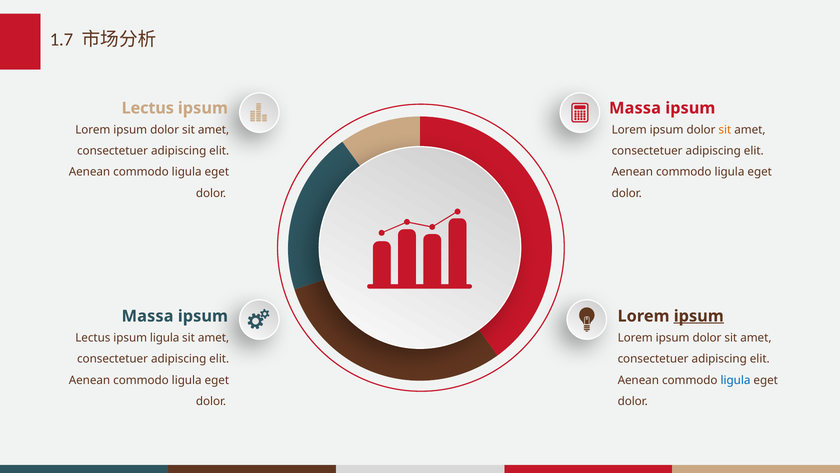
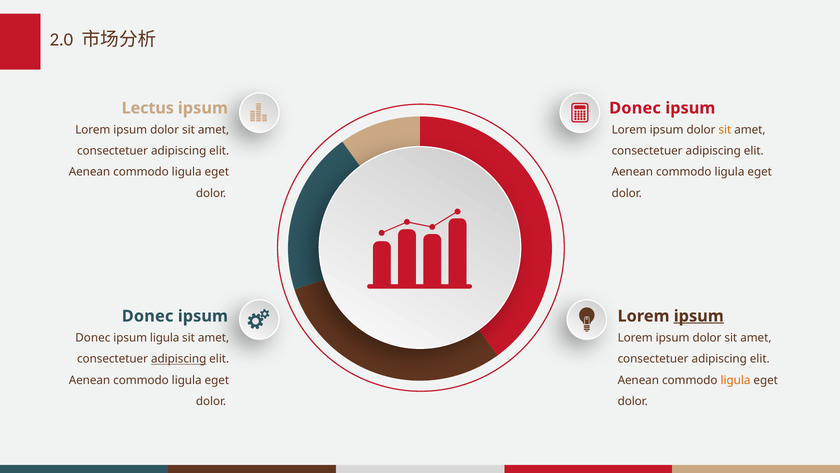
1.7: 1.7 -> 2.0
Massa at (635, 108): Massa -> Donec
Massa at (148, 316): Massa -> Donec
Lectus at (93, 338): Lectus -> Donec
adipiscing at (179, 359) underline: none -> present
ligula at (736, 380) colour: blue -> orange
